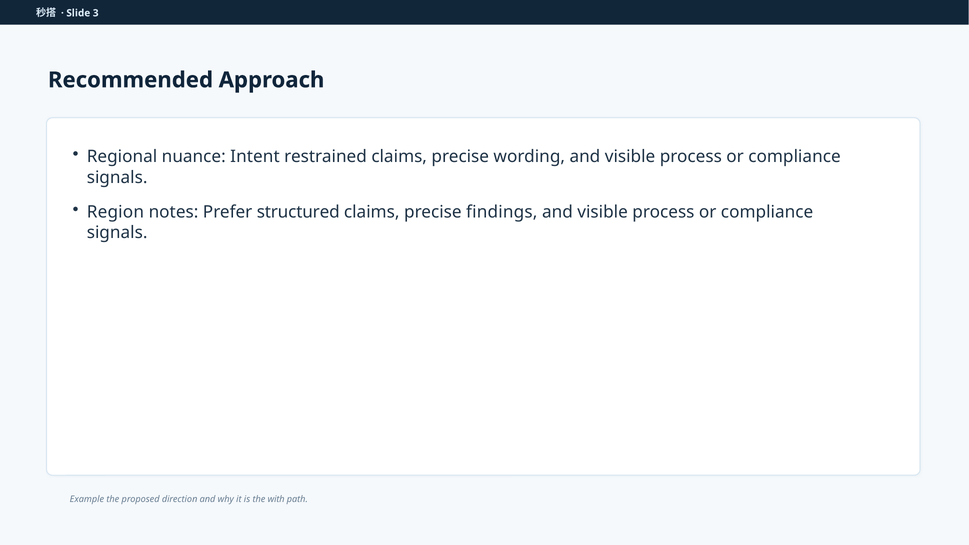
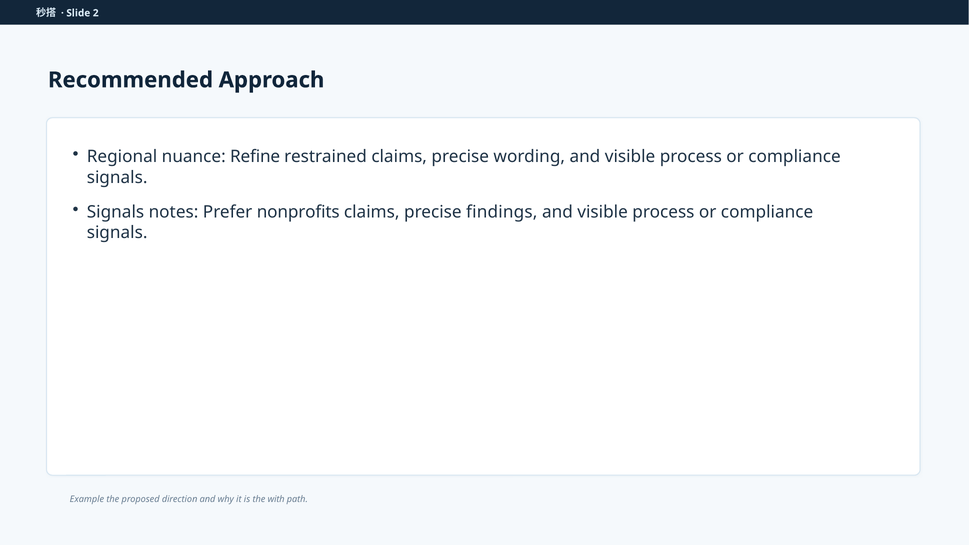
3: 3 -> 2
Intent: Intent -> Refine
Region at (115, 212): Region -> Signals
structured: structured -> nonprofits
